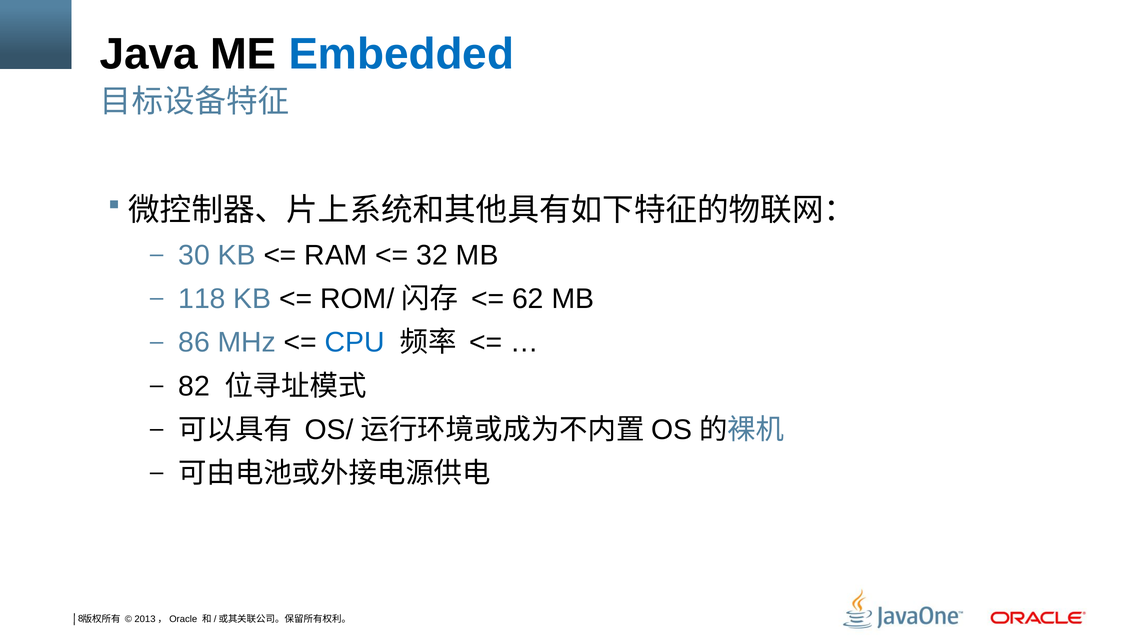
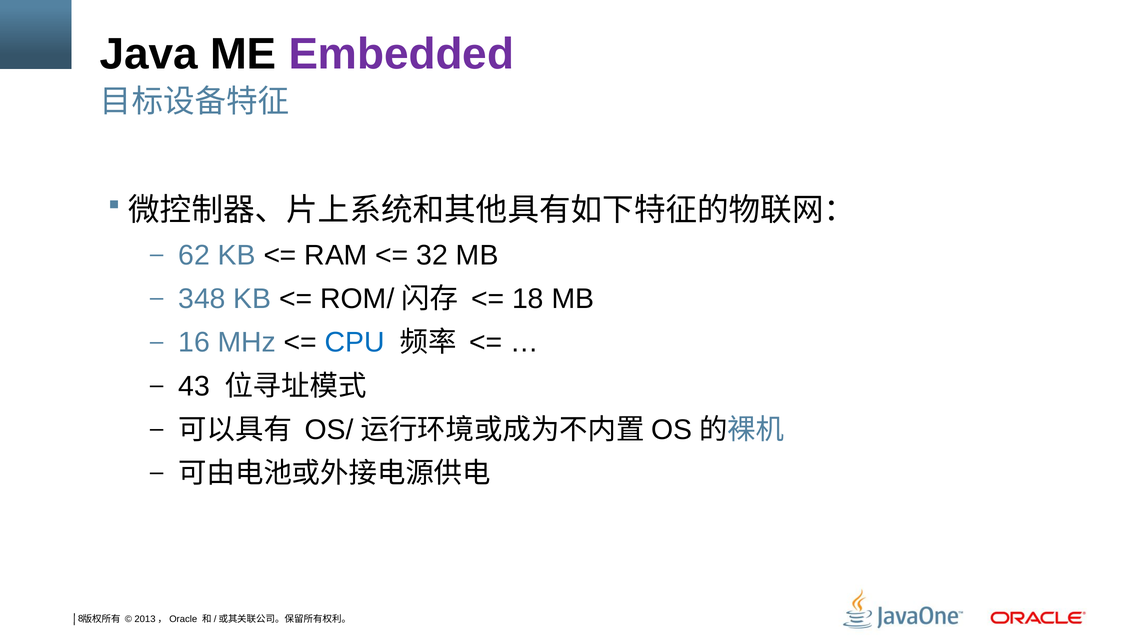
Embedded colour: blue -> purple
30: 30 -> 62
118: 118 -> 348
62: 62 -> 18
86: 86 -> 16
82: 82 -> 43
